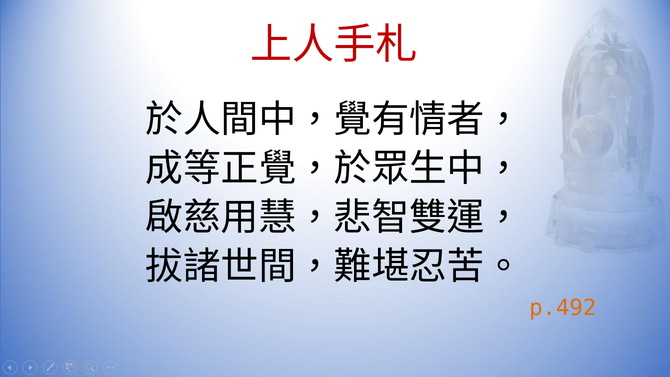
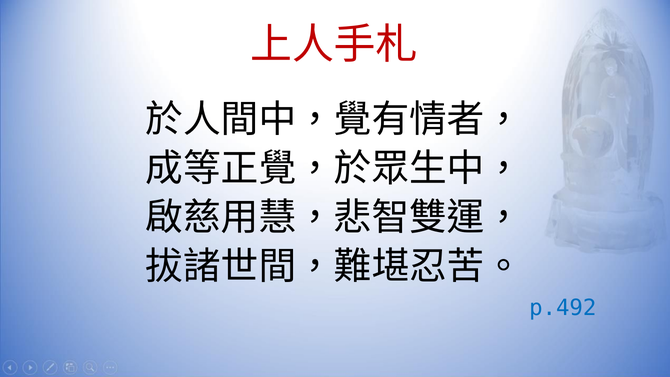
p.492 colour: orange -> blue
